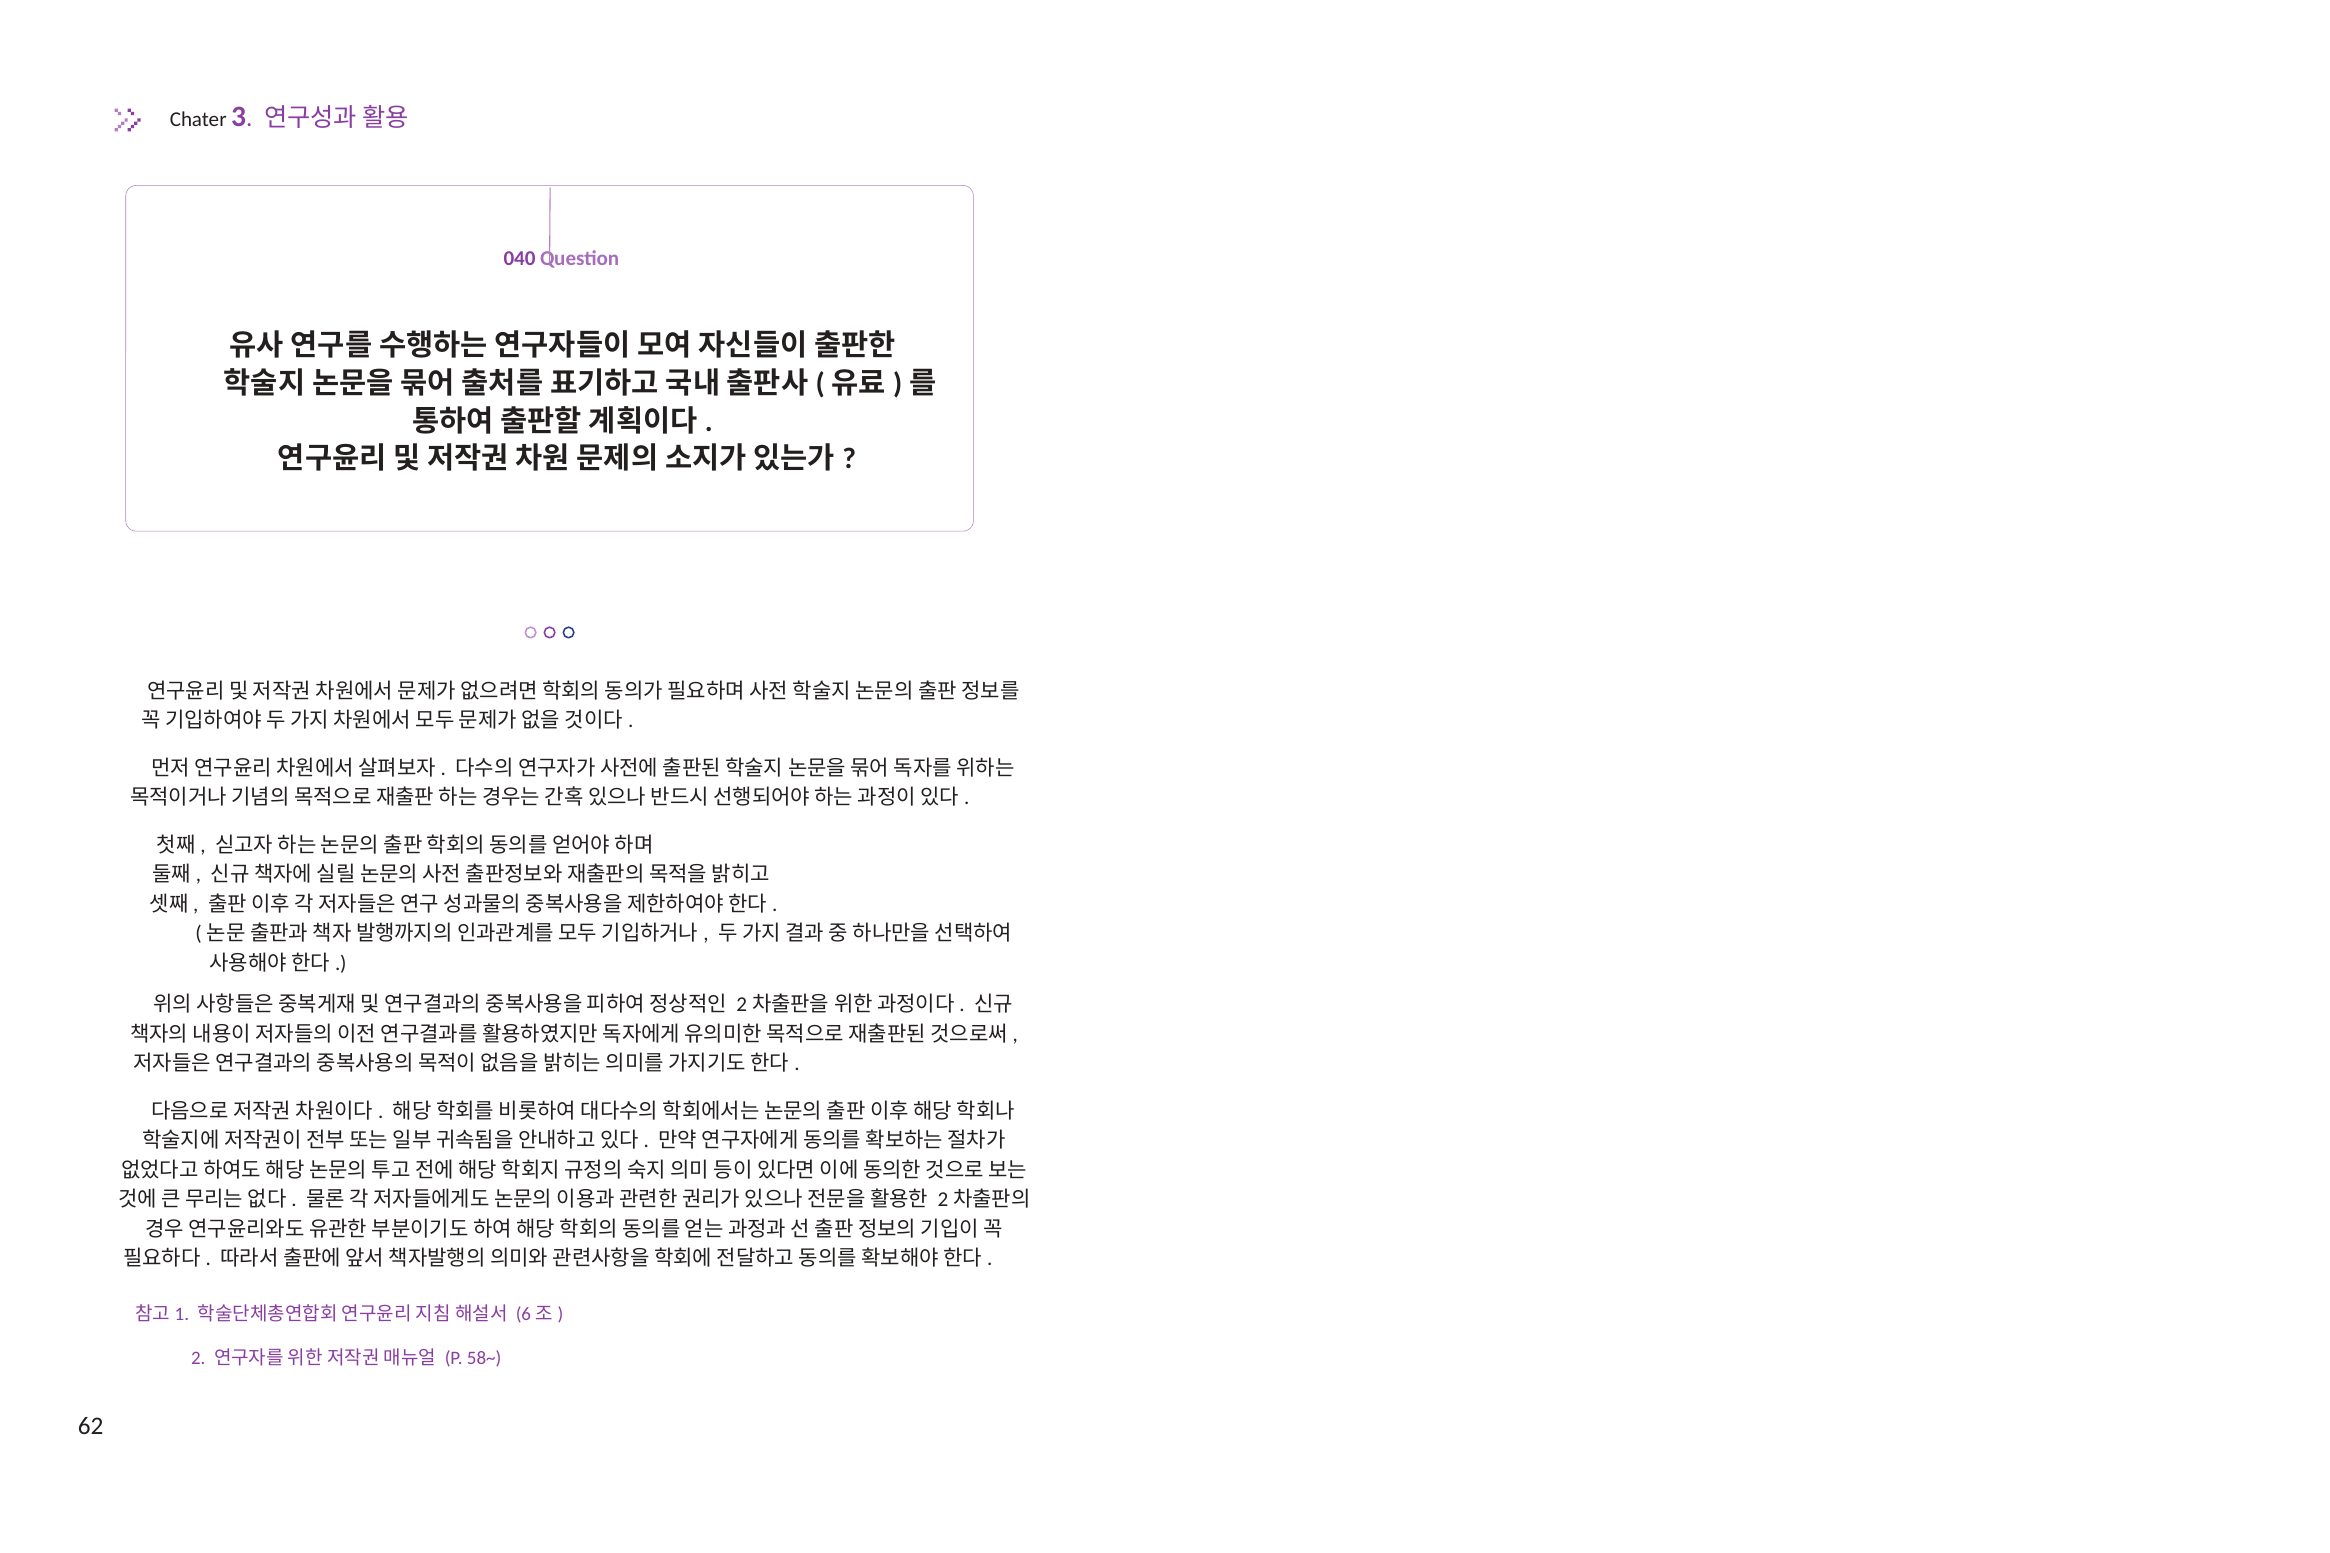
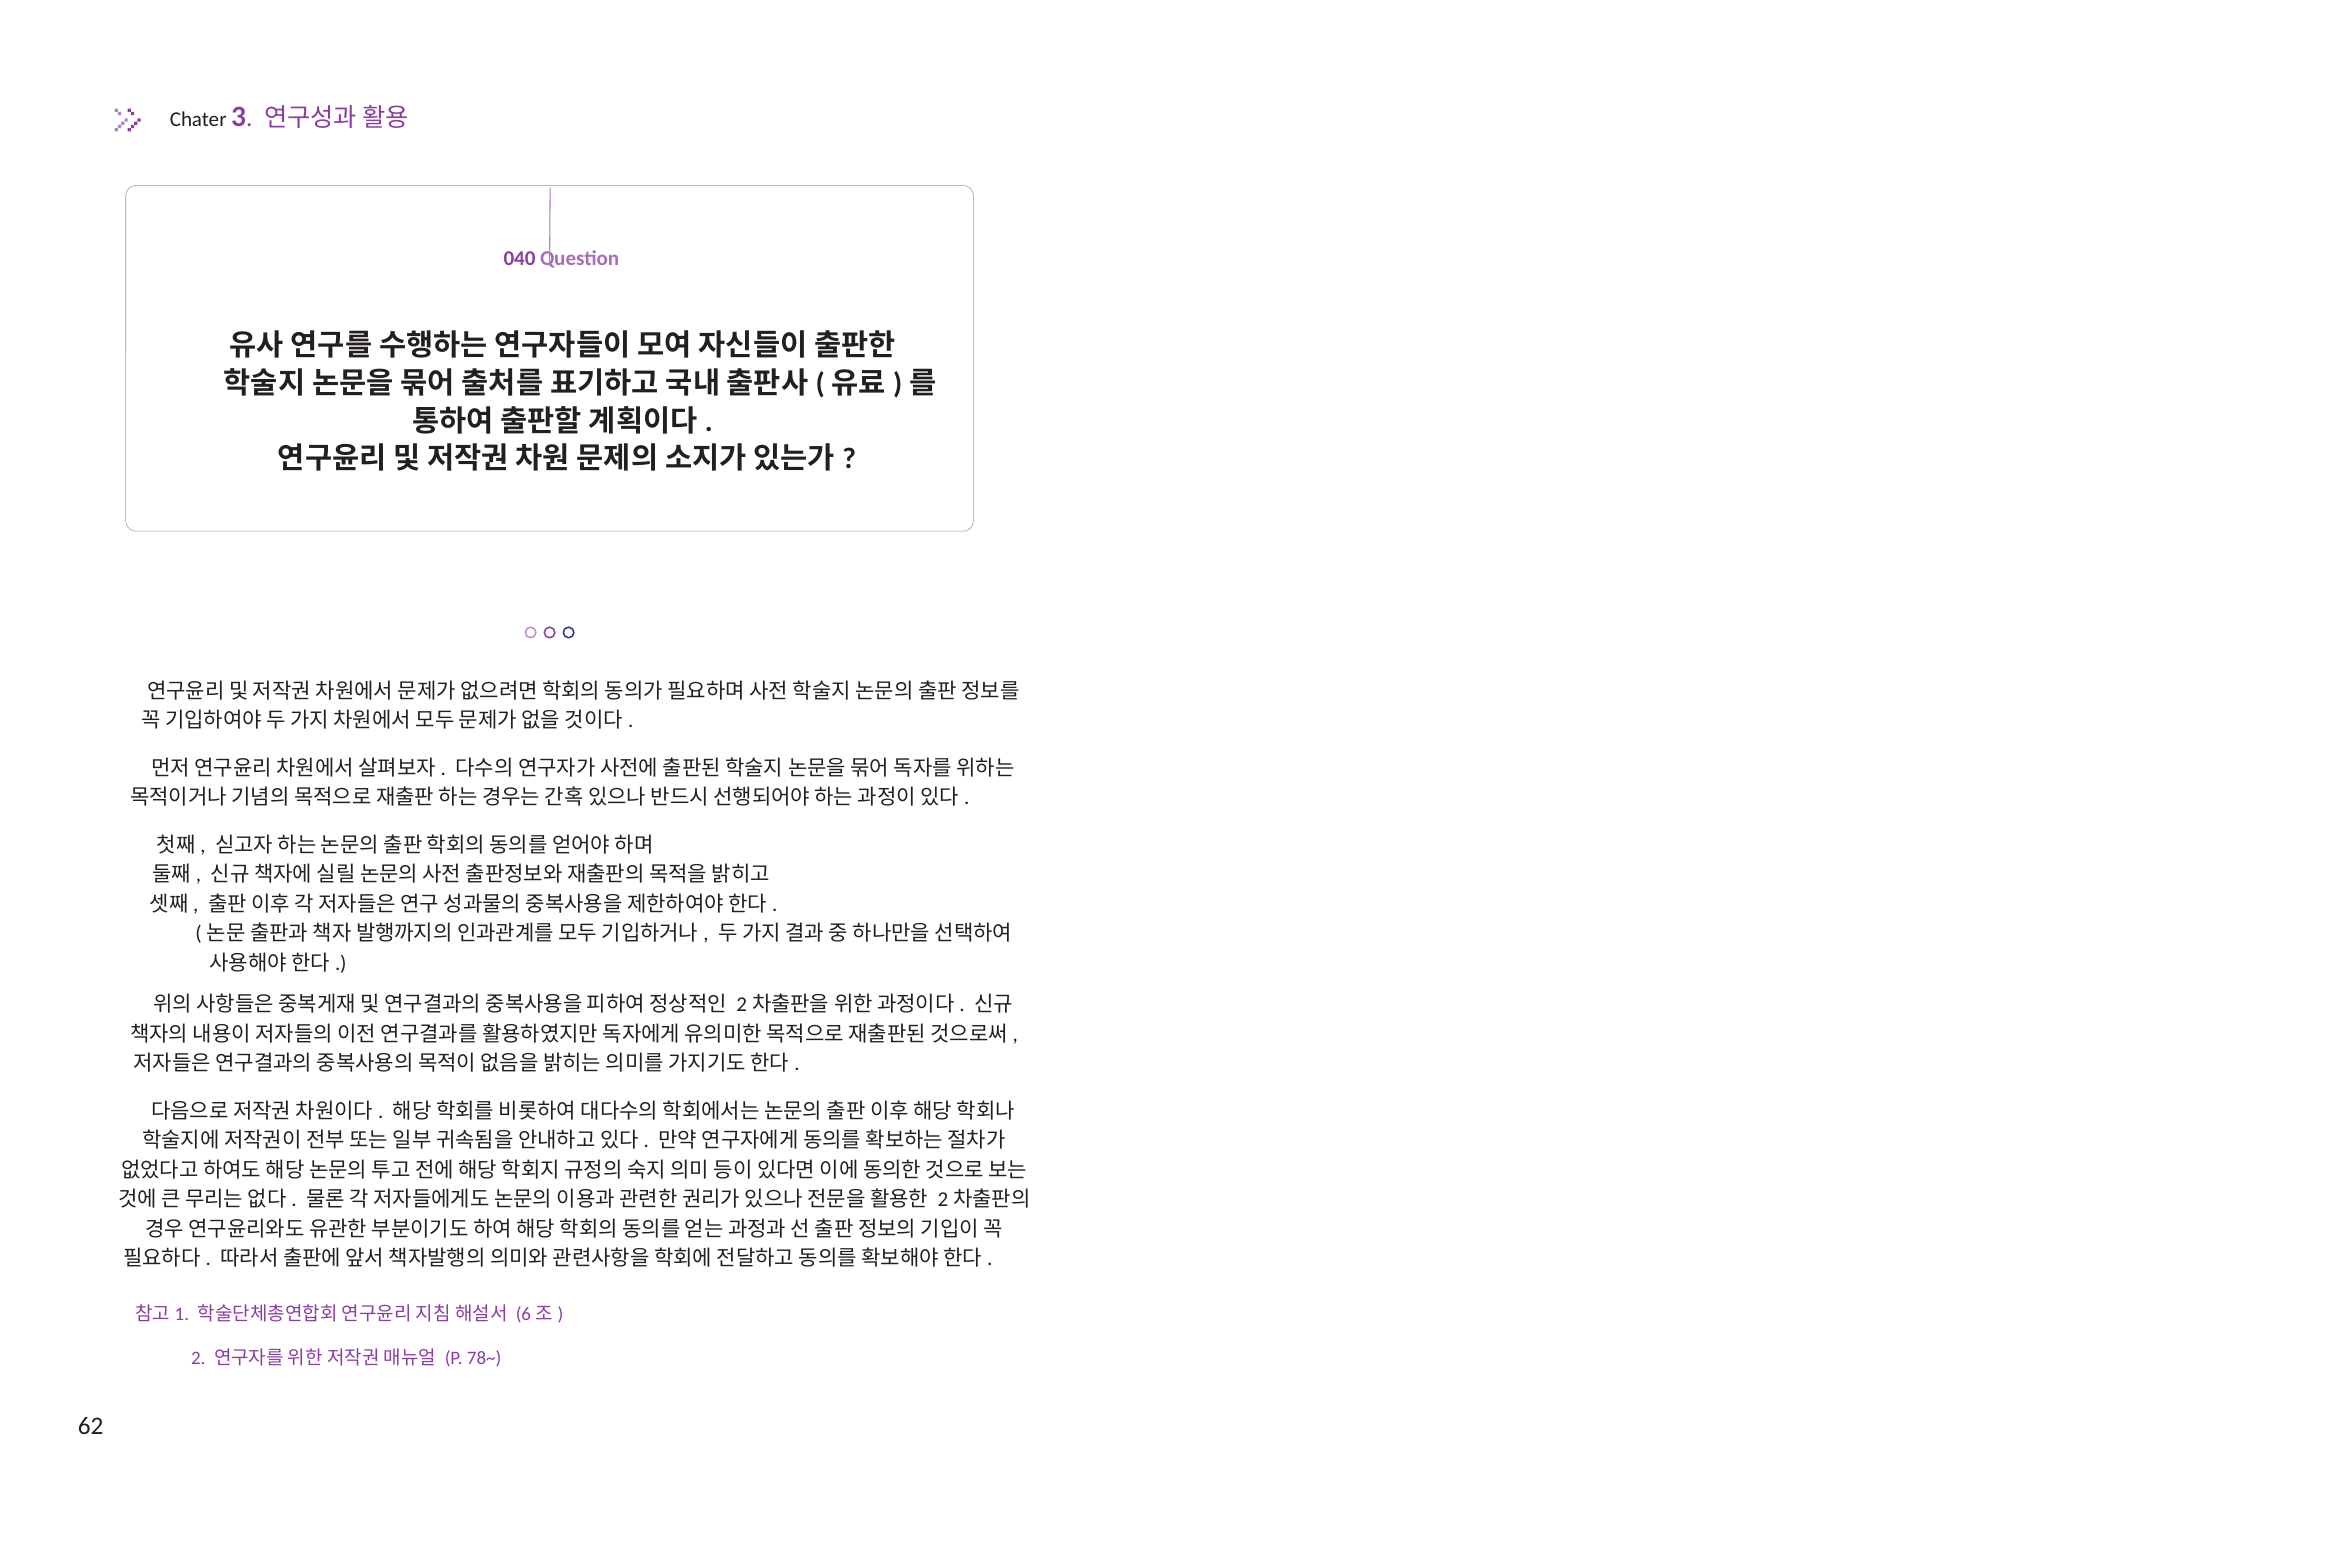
58~: 58~ -> 78~
